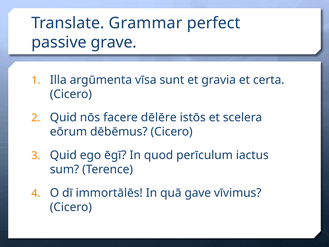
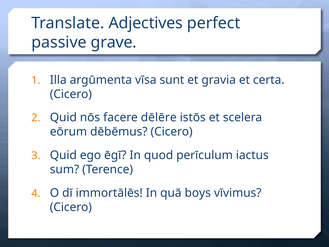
Grammar: Grammar -> Adjectives
gave: gave -> boys
